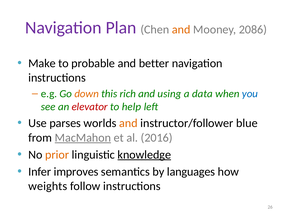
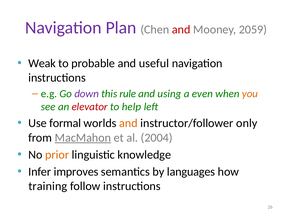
and at (181, 30) colour: orange -> red
2086: 2086 -> 2059
Make: Make -> Weak
better: better -> useful
down colour: orange -> purple
rich: rich -> rule
data: data -> even
you colour: blue -> orange
parses: parses -> formal
blue: blue -> only
2016: 2016 -> 2004
knowledge underline: present -> none
weights: weights -> training
